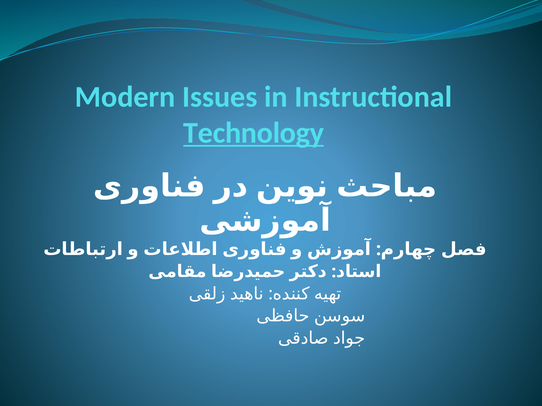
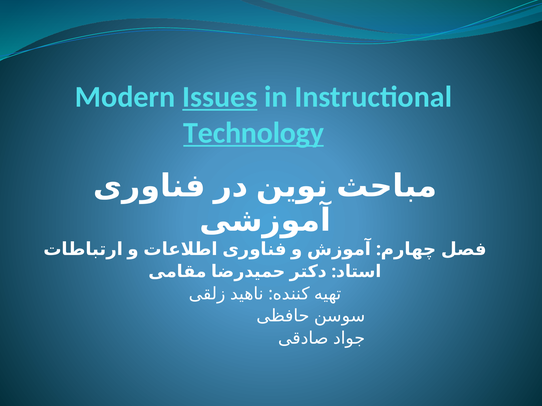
Issues underline: none -> present
